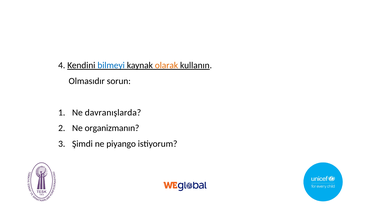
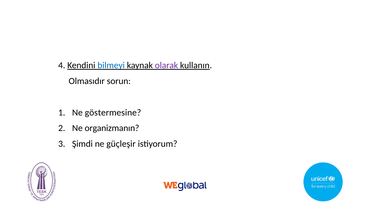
olarak colour: orange -> purple
davranışlarda: davranışlarda -> göstermesine
piyango: piyango -> güçleşir
